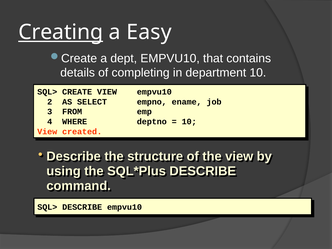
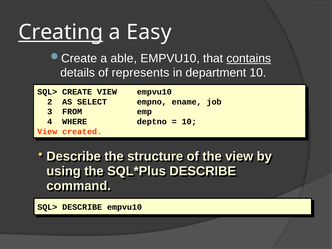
dept: dept -> able
contains underline: none -> present
completing: completing -> represents
